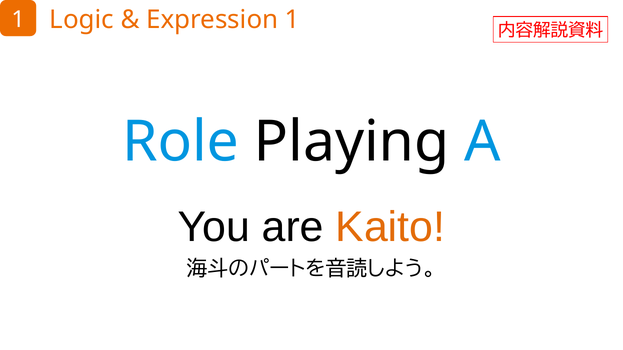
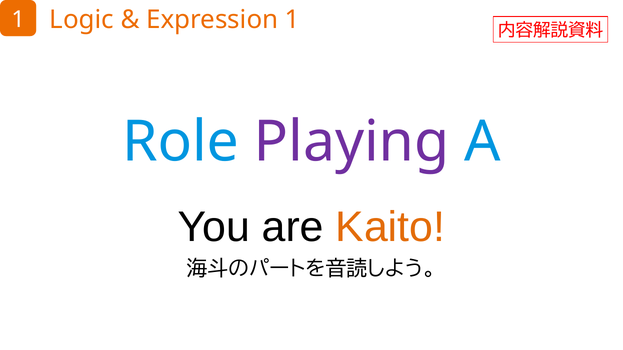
Playing colour: black -> purple
